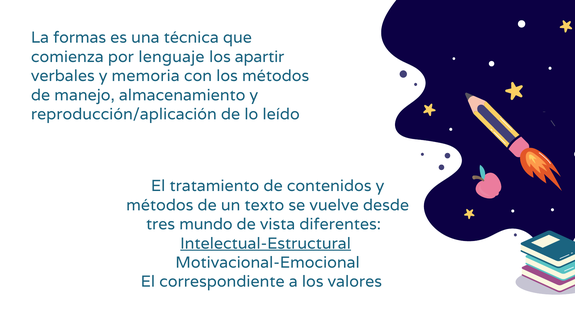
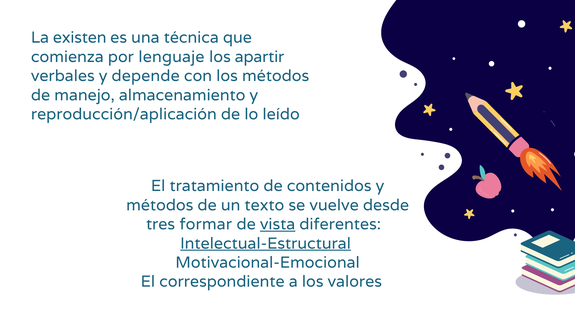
formas: formas -> existen
memoria: memoria -> depende
mundo: mundo -> formar
vista underline: none -> present
